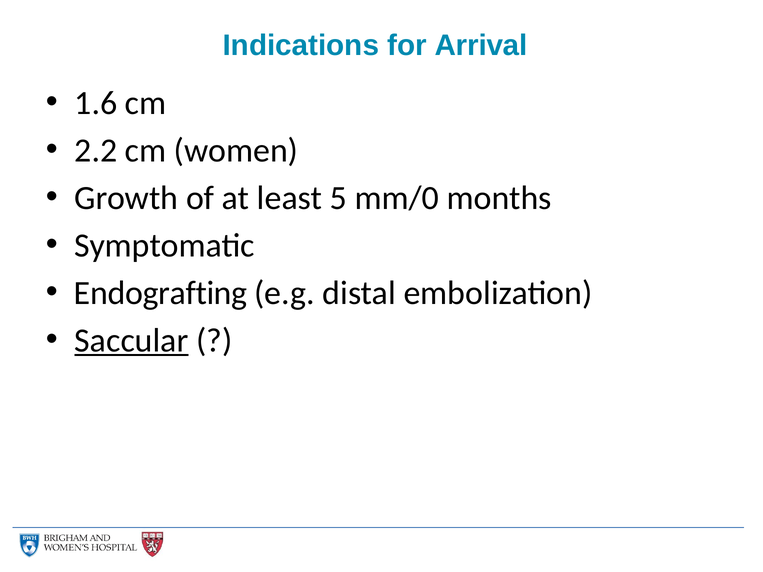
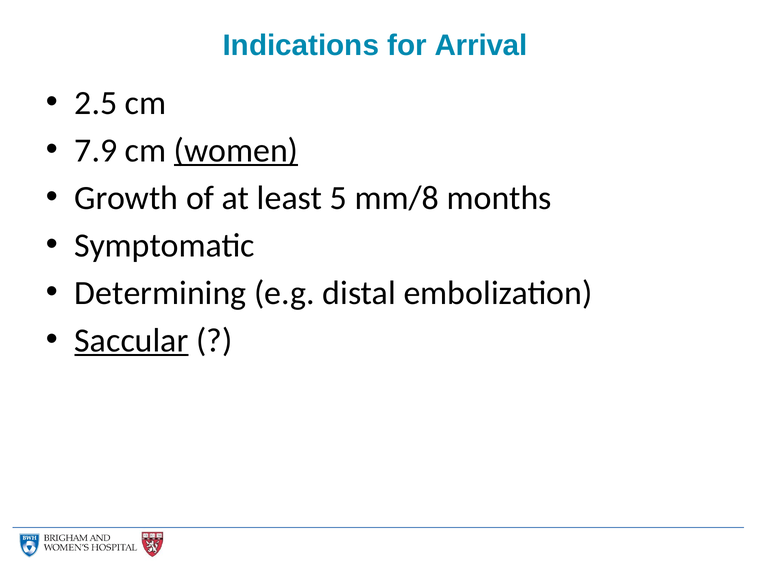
1.6: 1.6 -> 2.5
2.2: 2.2 -> 7.9
women underline: none -> present
mm/0: mm/0 -> mm/8
Endografting: Endografting -> Determining
